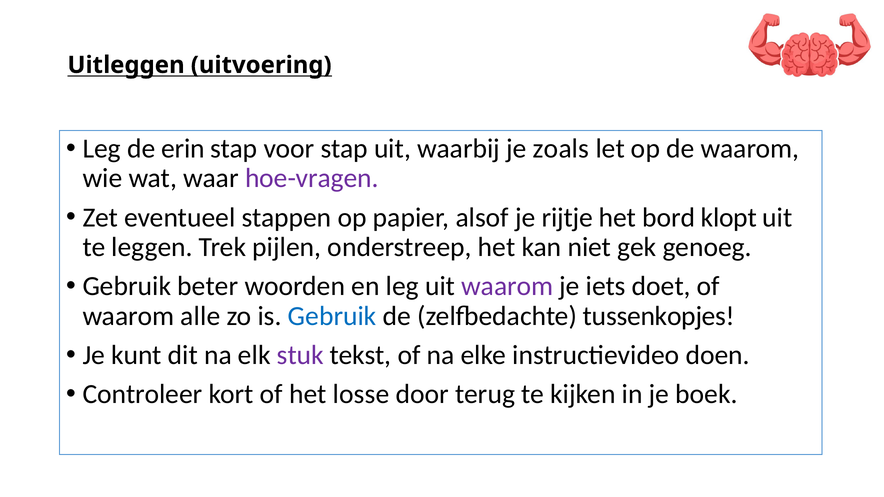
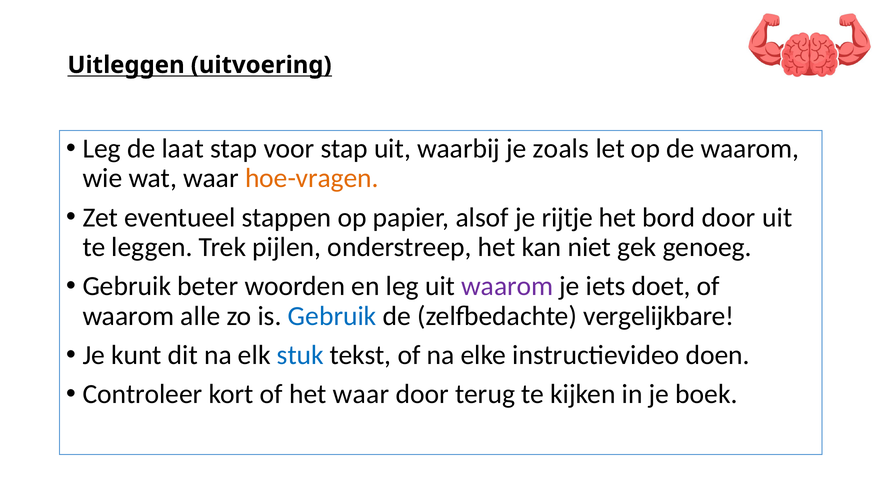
erin: erin -> laat
hoe-vragen colour: purple -> orange
bord klopt: klopt -> door
tussenkopjes: tussenkopjes -> vergelijkbare
stuk colour: purple -> blue
het losse: losse -> waar
